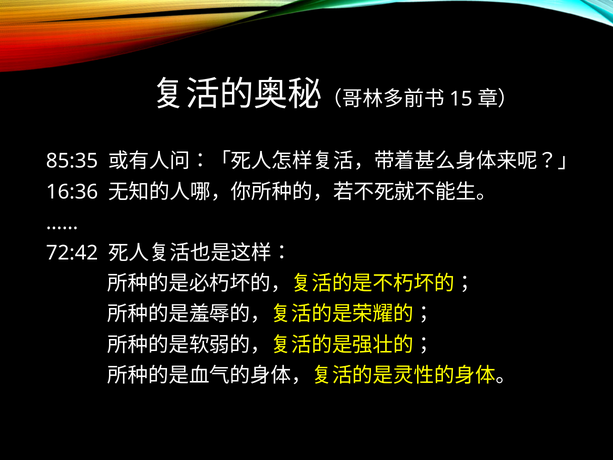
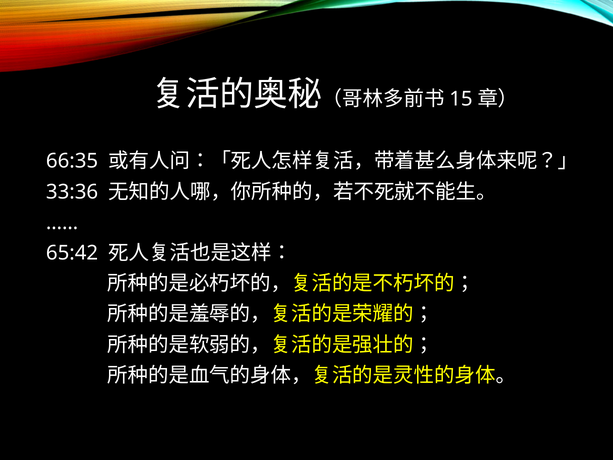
85:35: 85:35 -> 66:35
16:36: 16:36 -> 33:36
72:42: 72:42 -> 65:42
